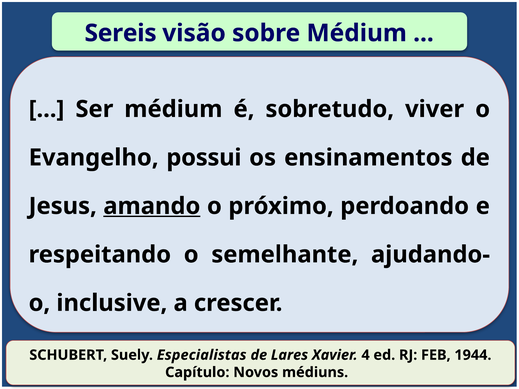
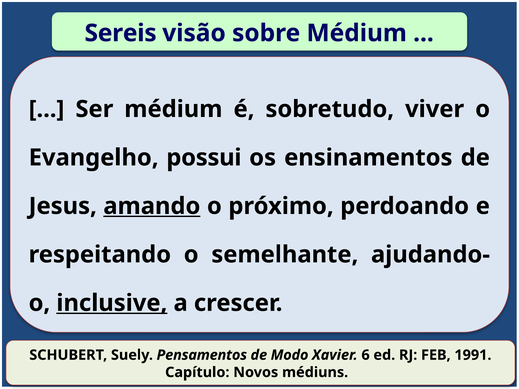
inclusive underline: none -> present
Especialistas: Especialistas -> Pensamentos
Lares: Lares -> Modo
4: 4 -> 6
1944: 1944 -> 1991
